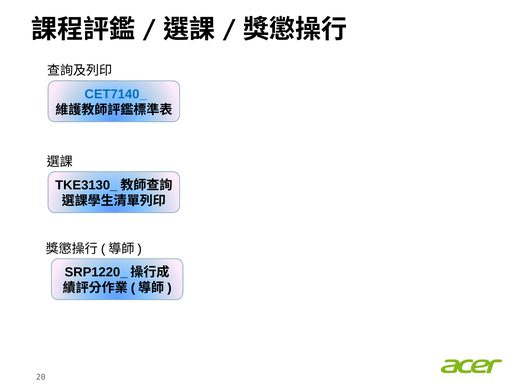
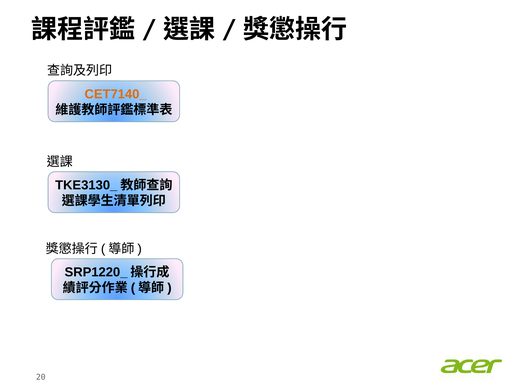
CET7140_ colour: blue -> orange
